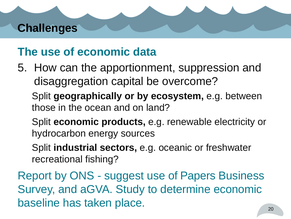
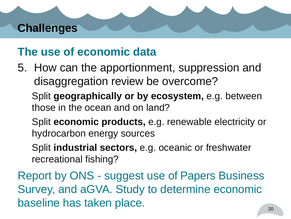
capital: capital -> review
